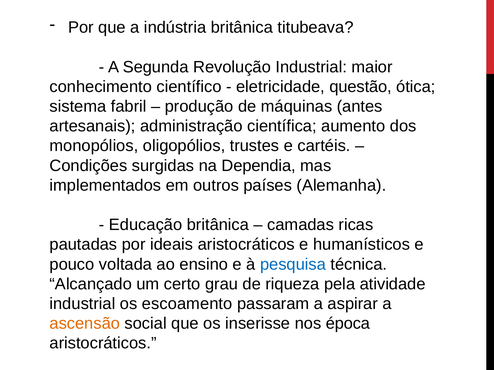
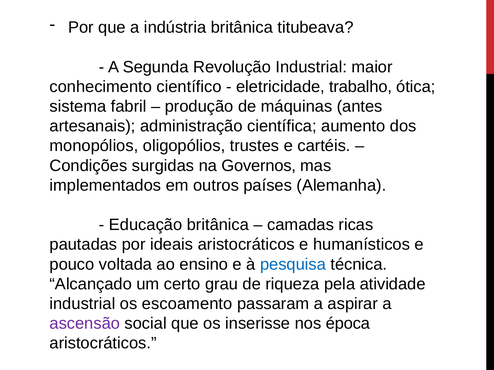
questão: questão -> trabalho
Dependia: Dependia -> Governos
ascensão colour: orange -> purple
